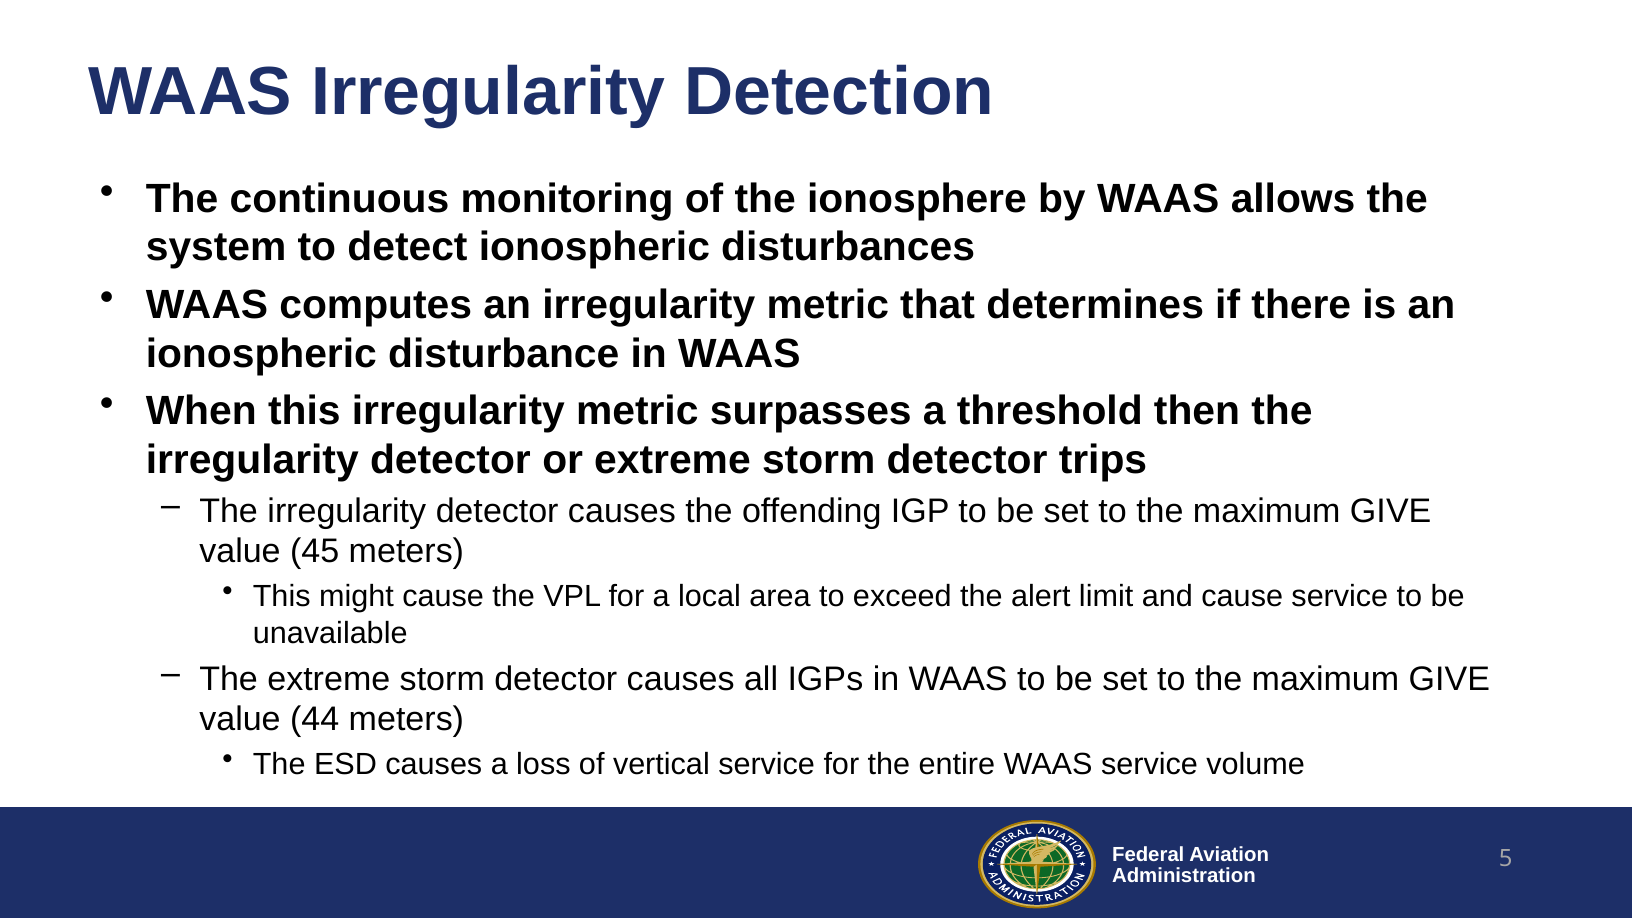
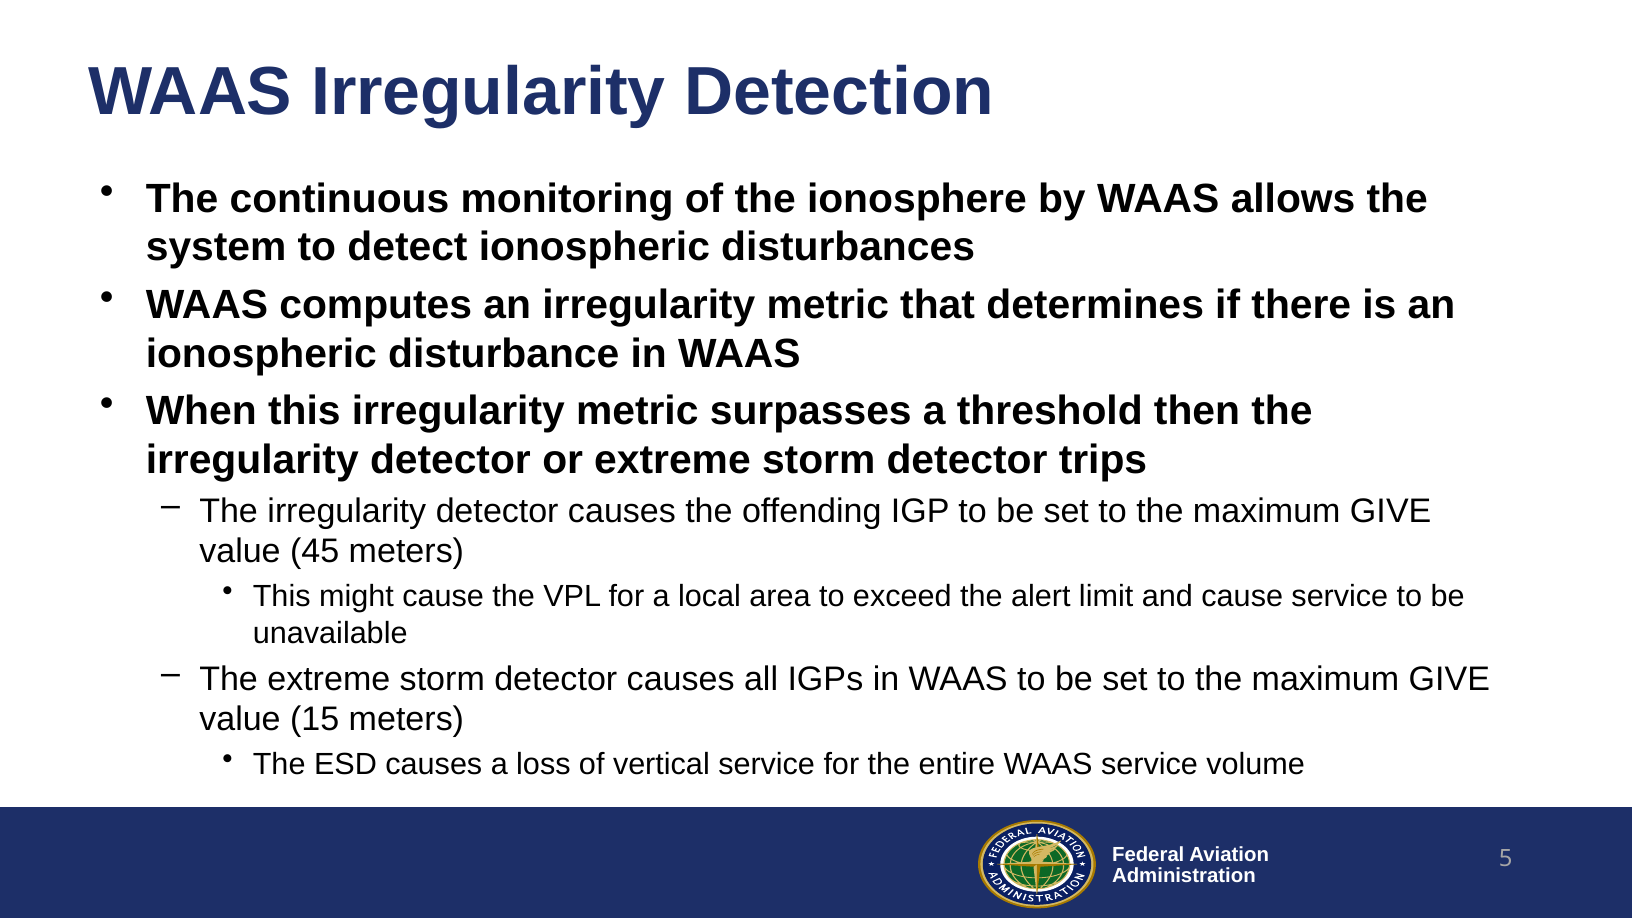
44: 44 -> 15
